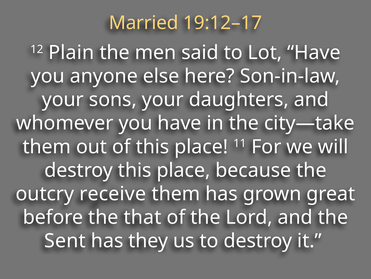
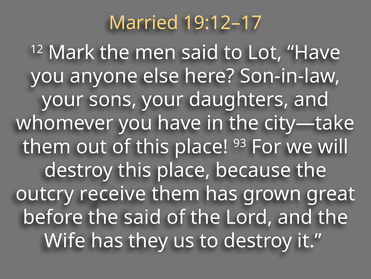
Plain: Plain -> Mark
11: 11 -> 93
the that: that -> said
Sent: Sent -> Wife
